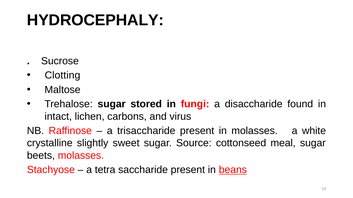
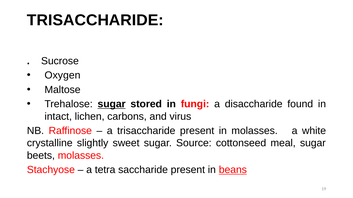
HYDROCEPHALY at (95, 20): HYDROCEPHALY -> TRISACCHARIDE
Clotting: Clotting -> Oxygen
sugar at (112, 104) underline: none -> present
